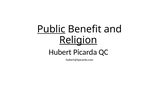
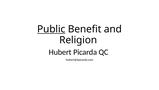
Religion underline: present -> none
